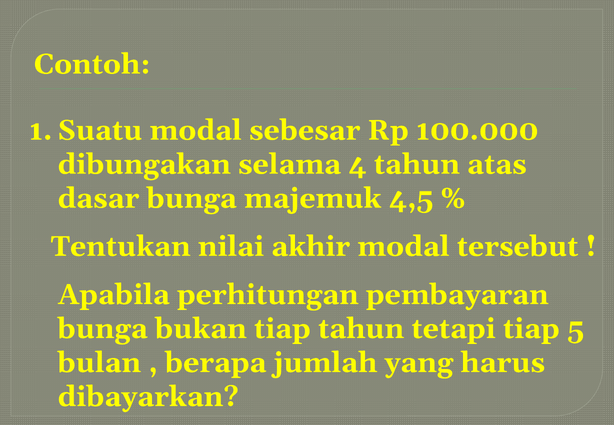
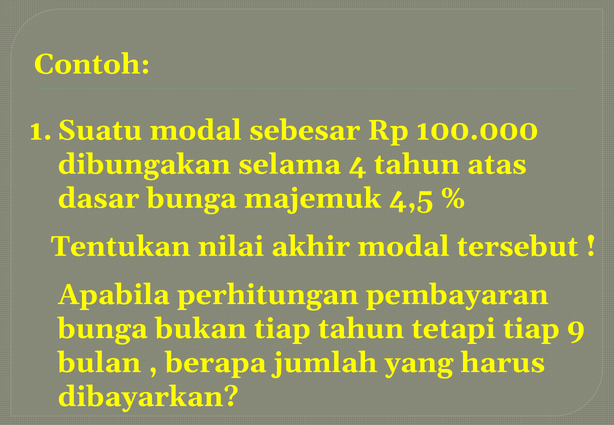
5: 5 -> 9
